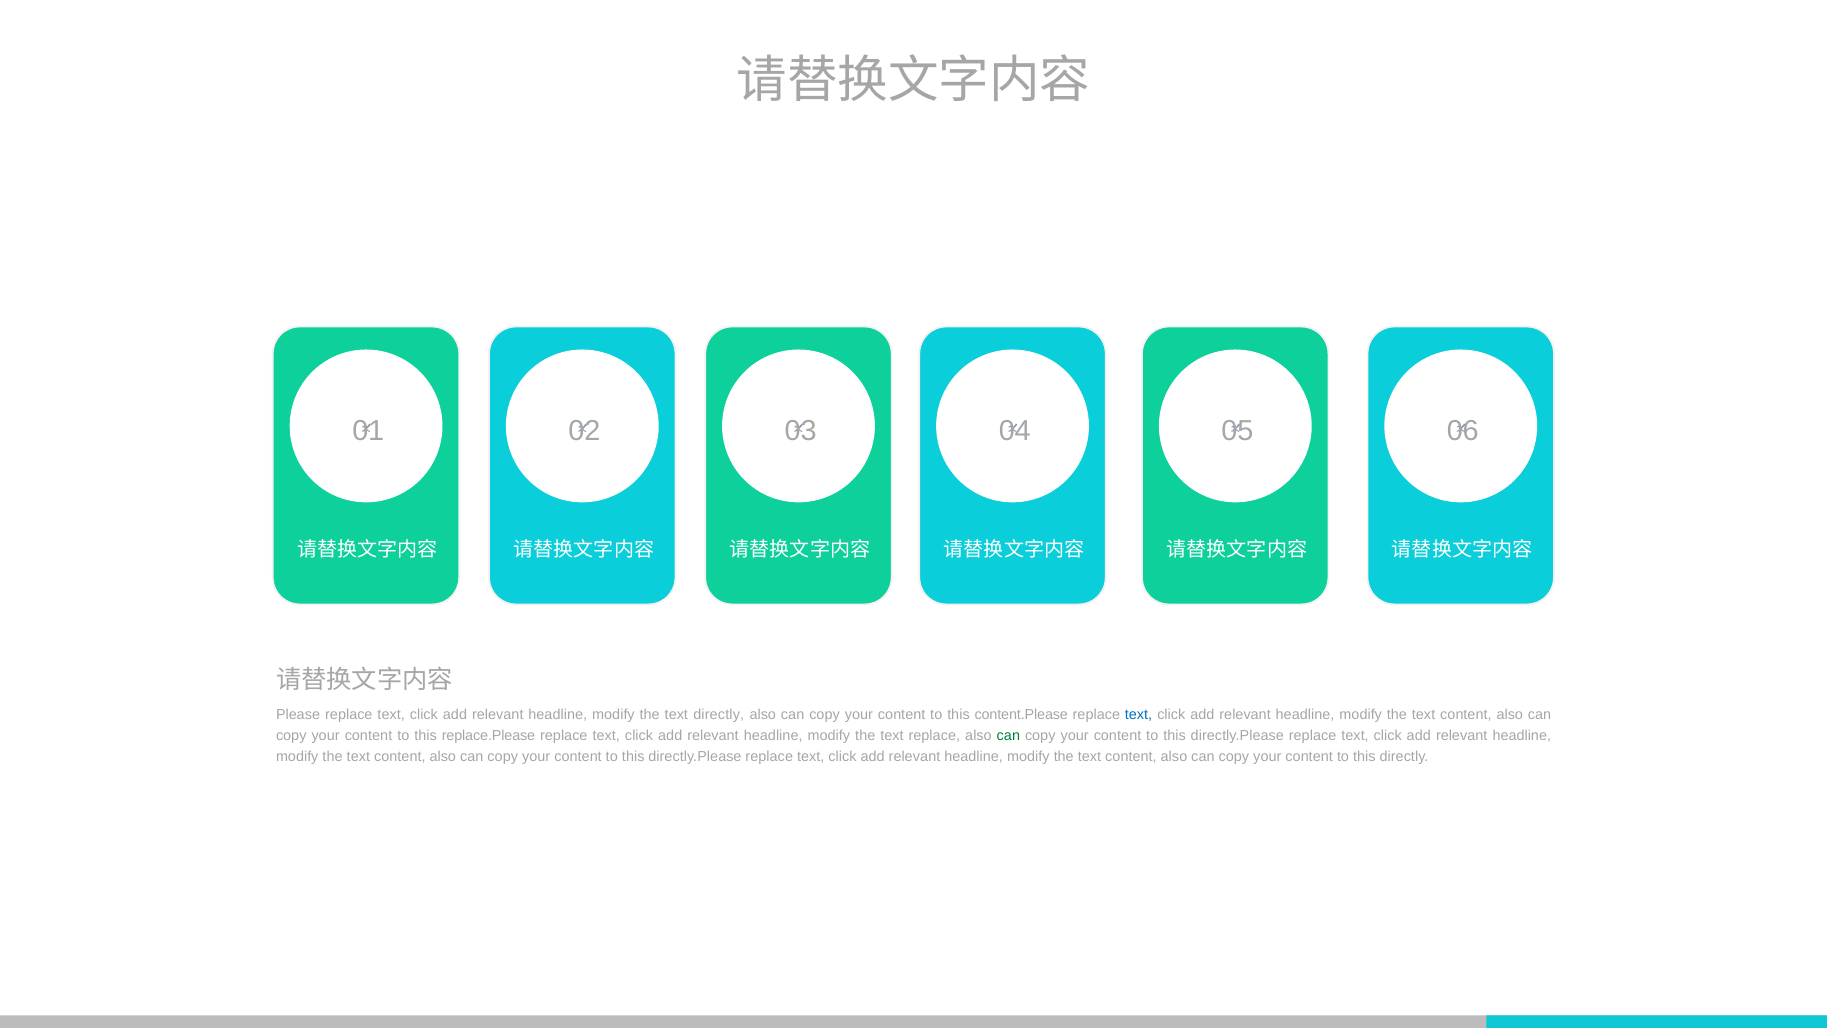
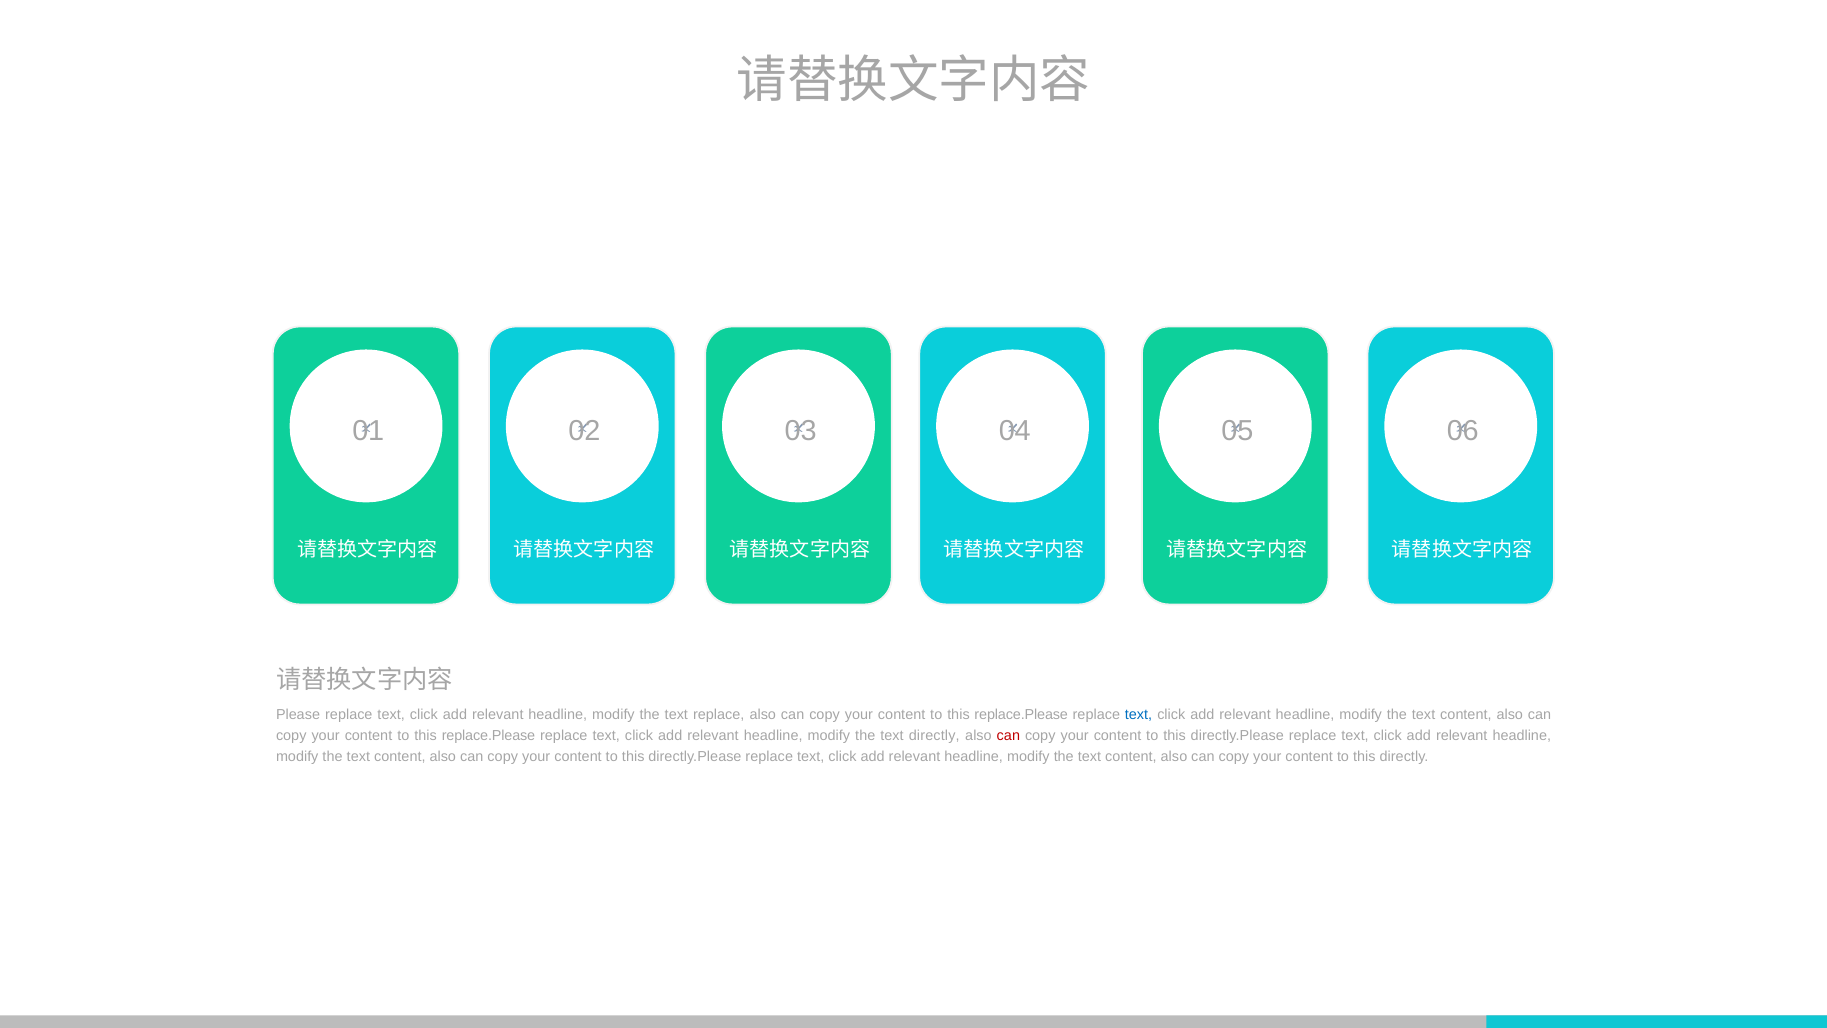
text directly: directly -> replace
content.Please at (1021, 715): content.Please -> replace.Please
text replace: replace -> directly
can at (1008, 735) colour: green -> red
